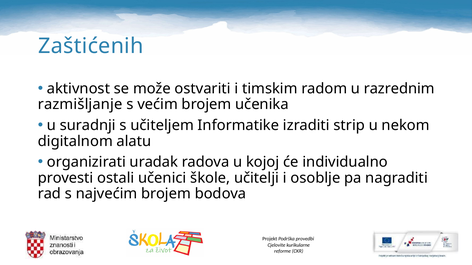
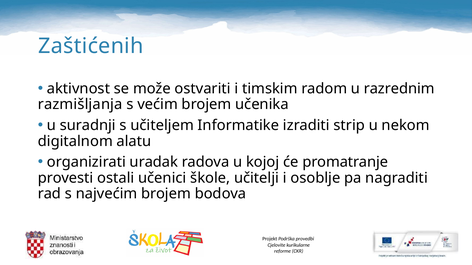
razmišljanje: razmišljanje -> razmišljanja
individualno: individualno -> promatranje
